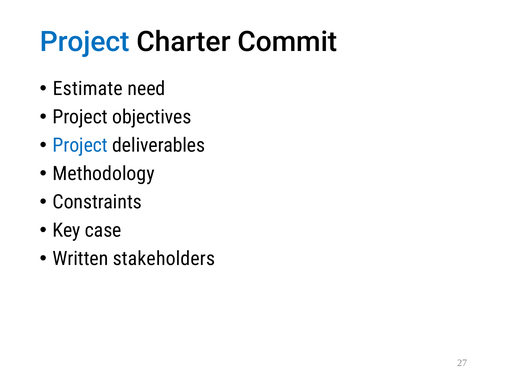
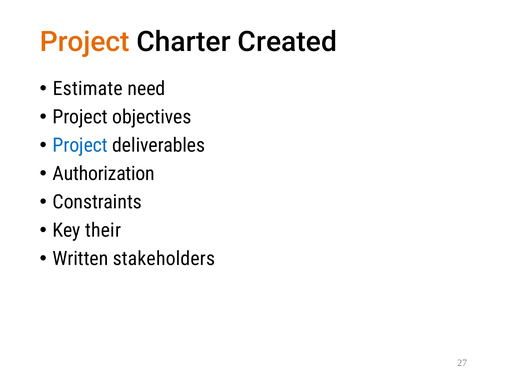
Project at (85, 42) colour: blue -> orange
Commit: Commit -> Created
Methodology: Methodology -> Authorization
case: case -> their
